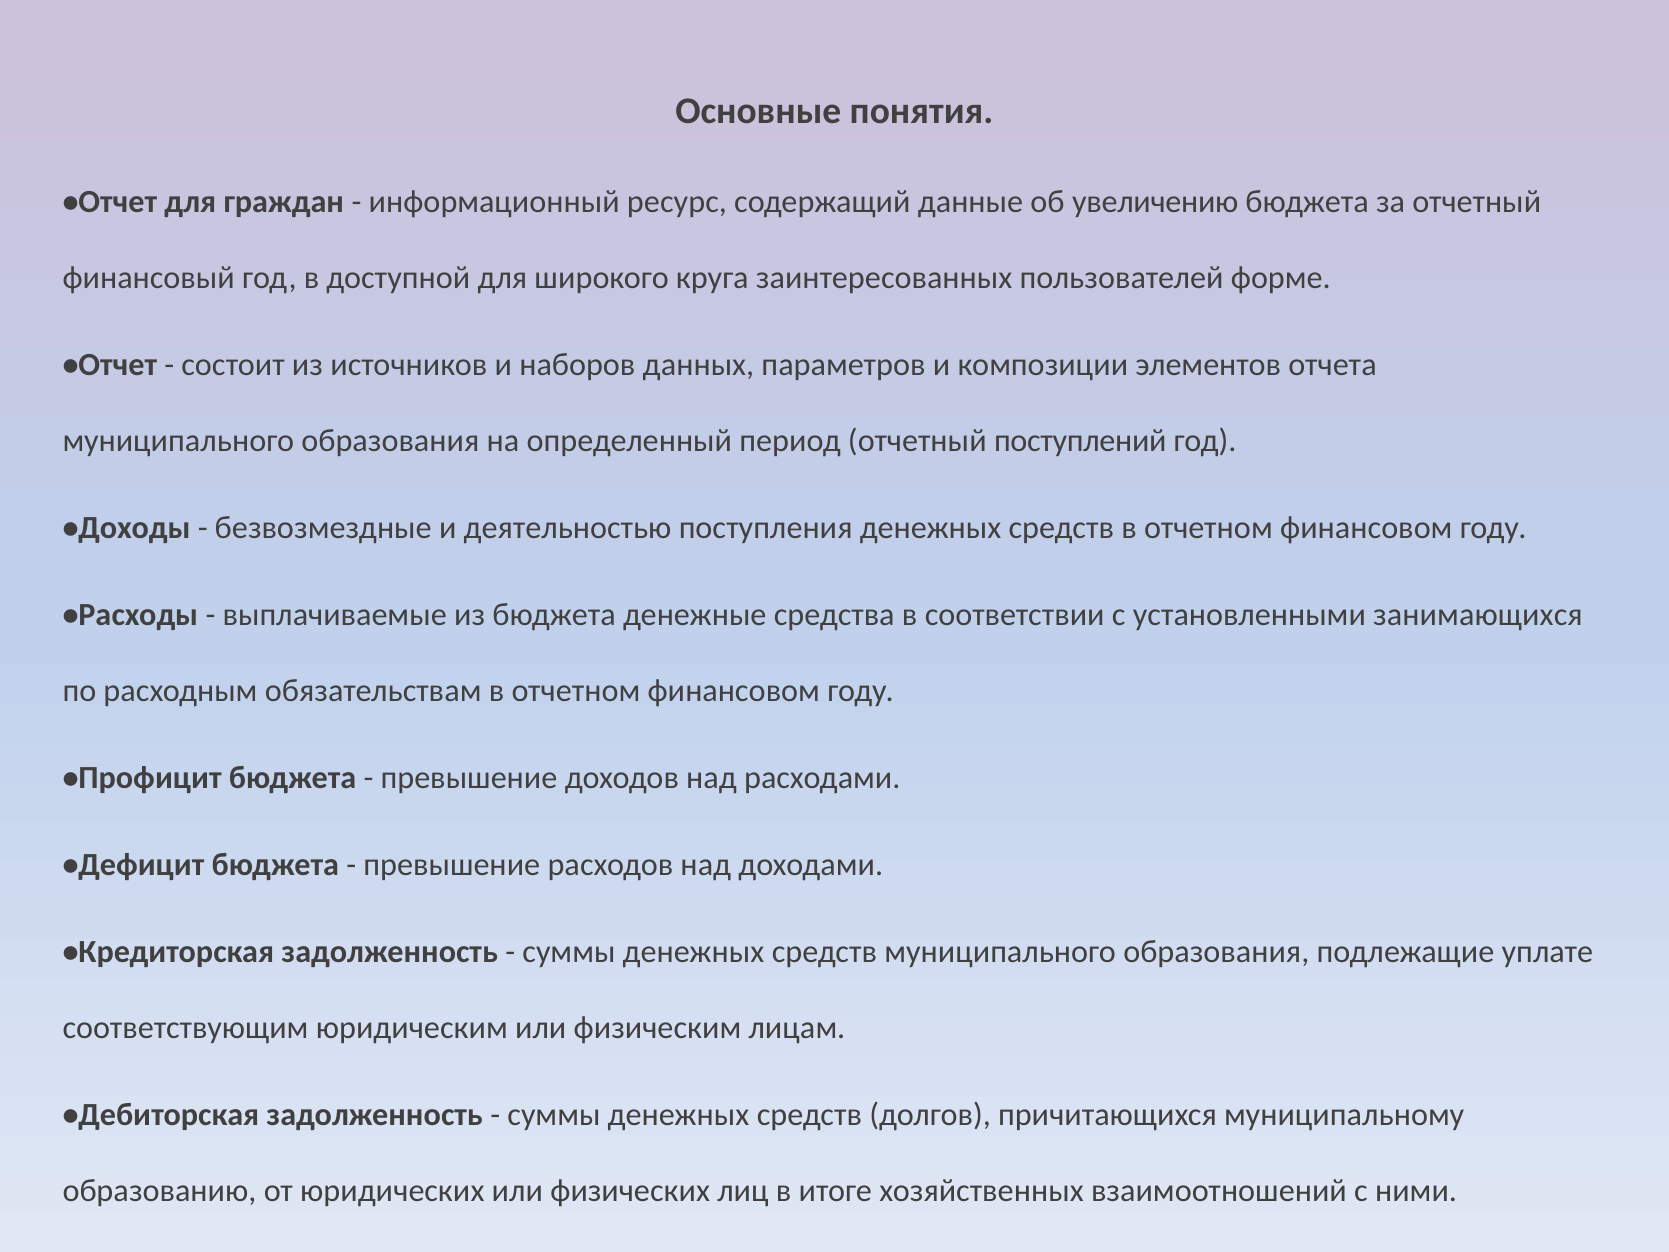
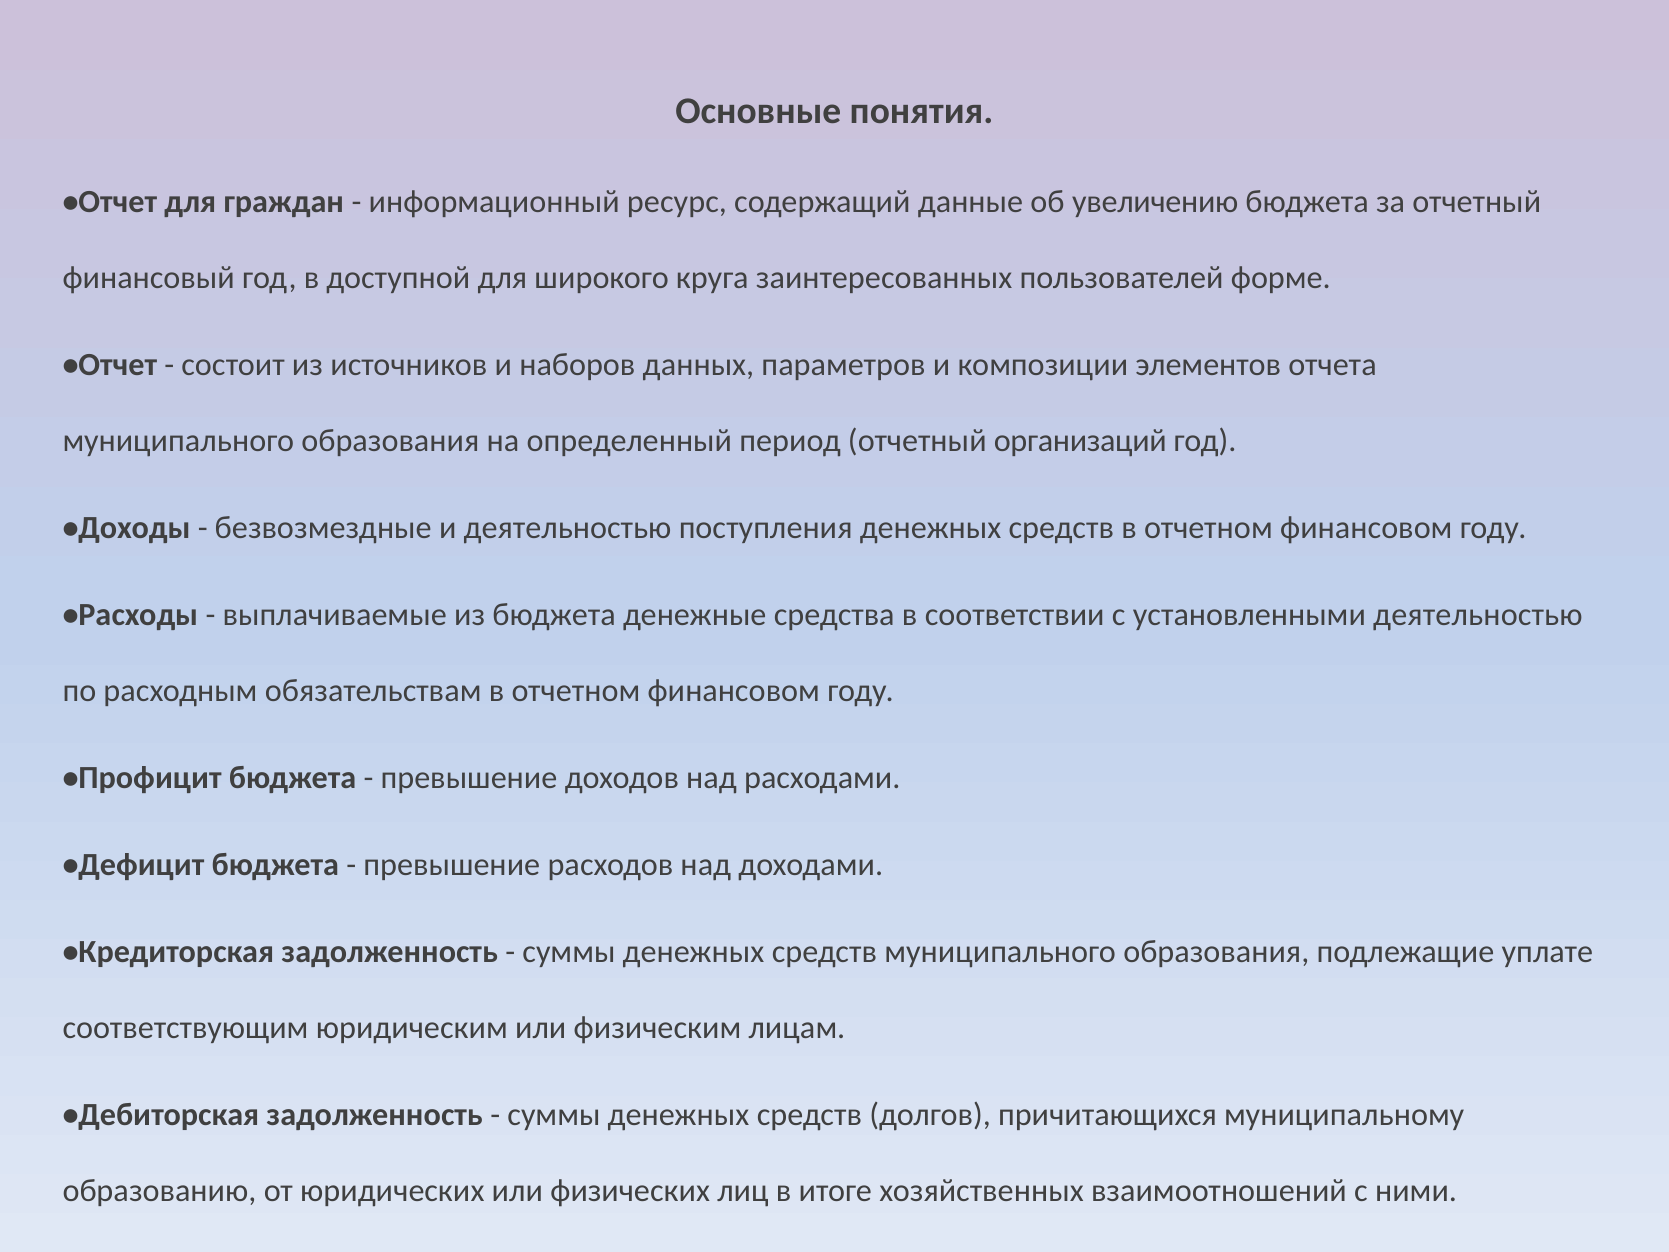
поступлений: поступлений -> организаций
установленными занимающихся: занимающихся -> деятельностью
